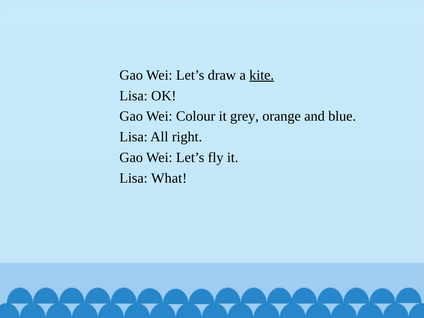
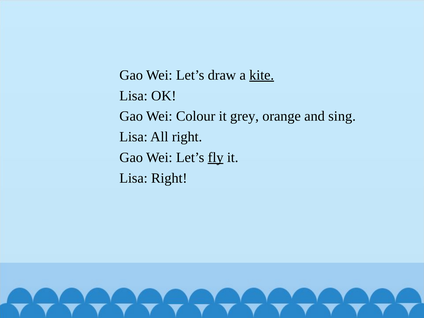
blue: blue -> sing
fly underline: none -> present
Lisa What: What -> Right
